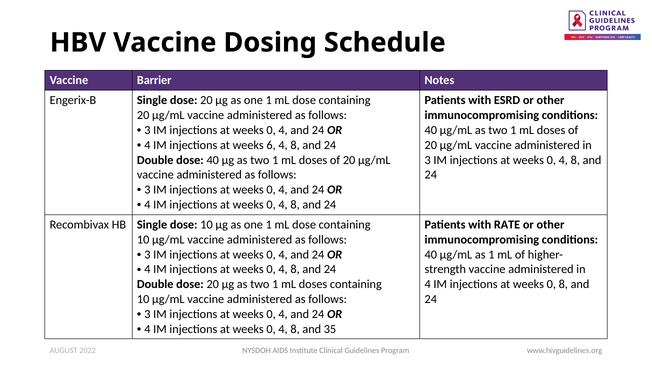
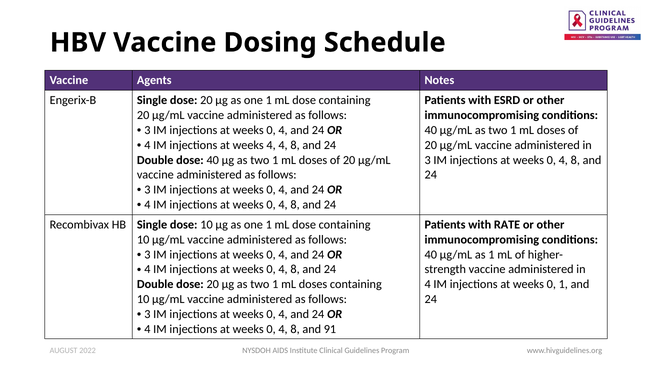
Barrier: Barrier -> Agents
weeks 6: 6 -> 4
0 8: 8 -> 1
35: 35 -> 91
